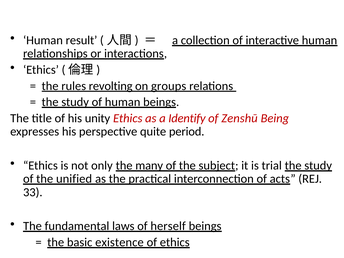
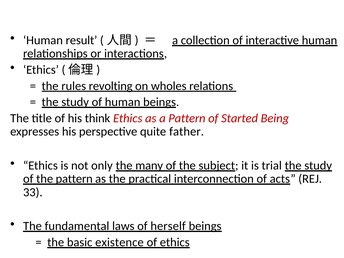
groups: groups -> wholes
unity: unity -> think
a Identify: Identify -> Pattern
Zenshū: Zenshū -> Started
period: period -> father
the unified: unified -> pattern
